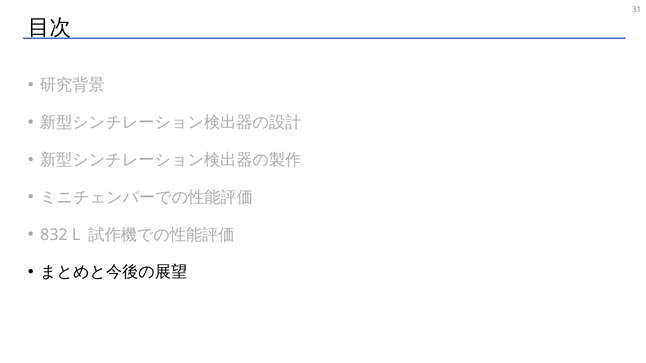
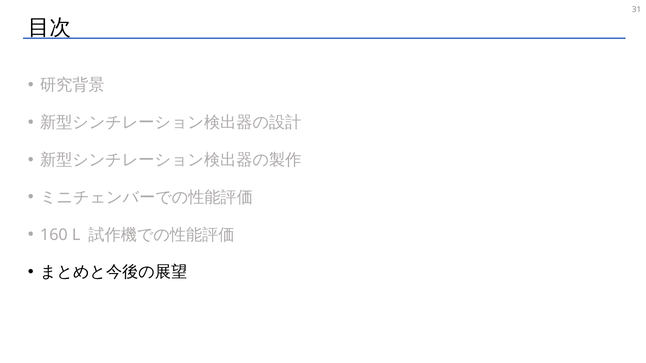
832: 832 -> 160
